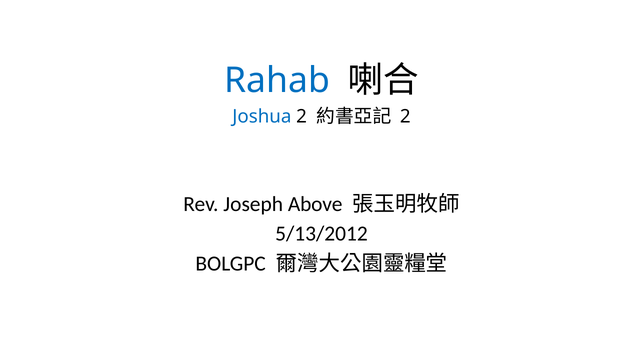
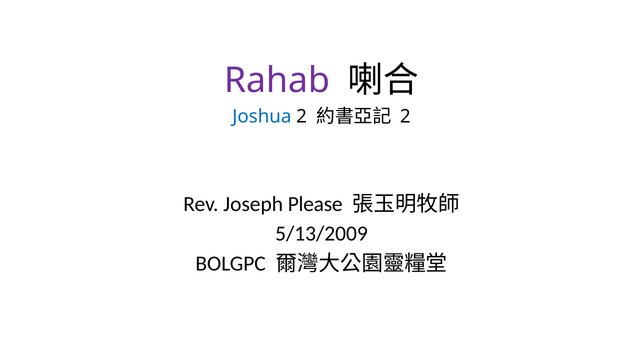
Rahab colour: blue -> purple
Above: Above -> Please
5/13/2012: 5/13/2012 -> 5/13/2009
